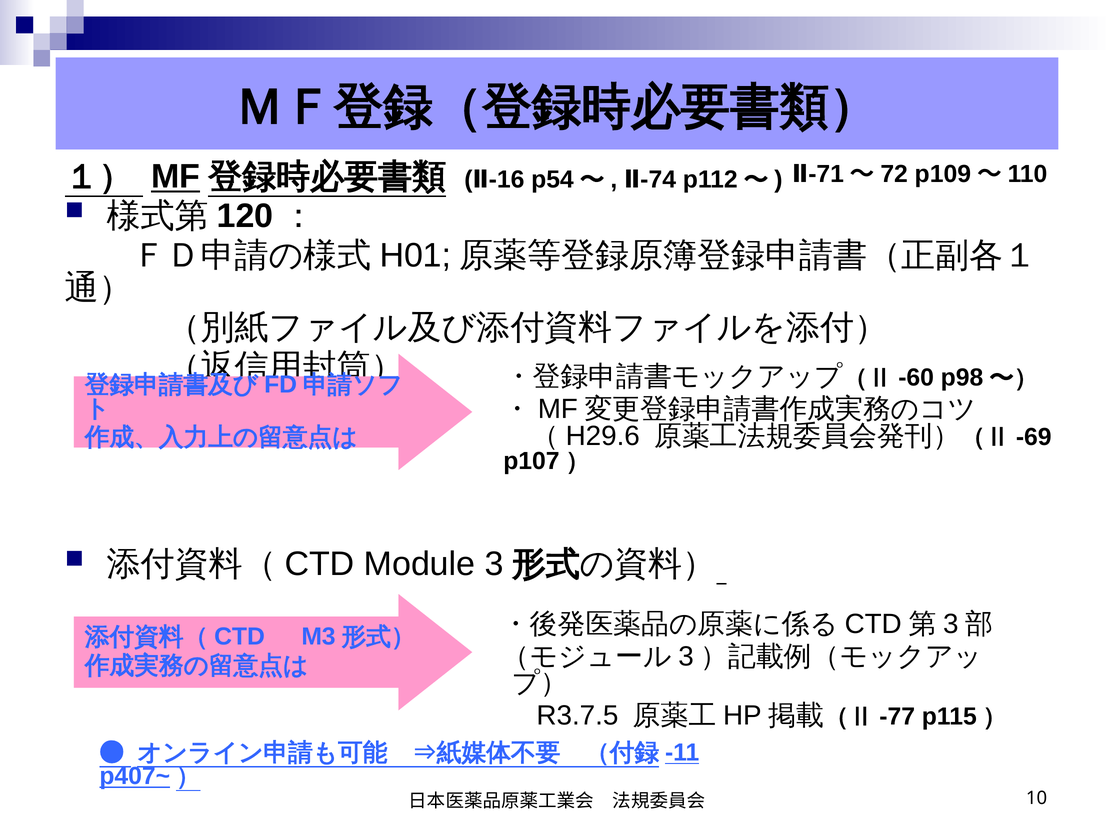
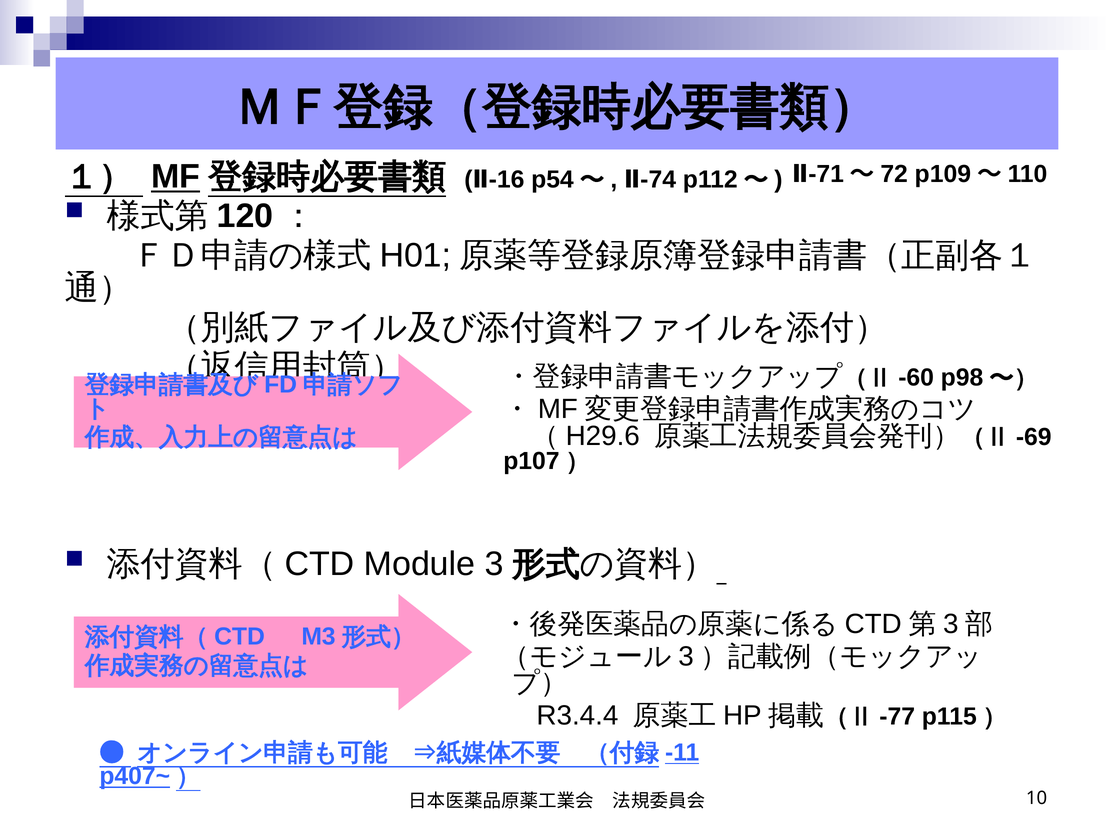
R3.7.5: R3.7.5 -> R3.4.4
